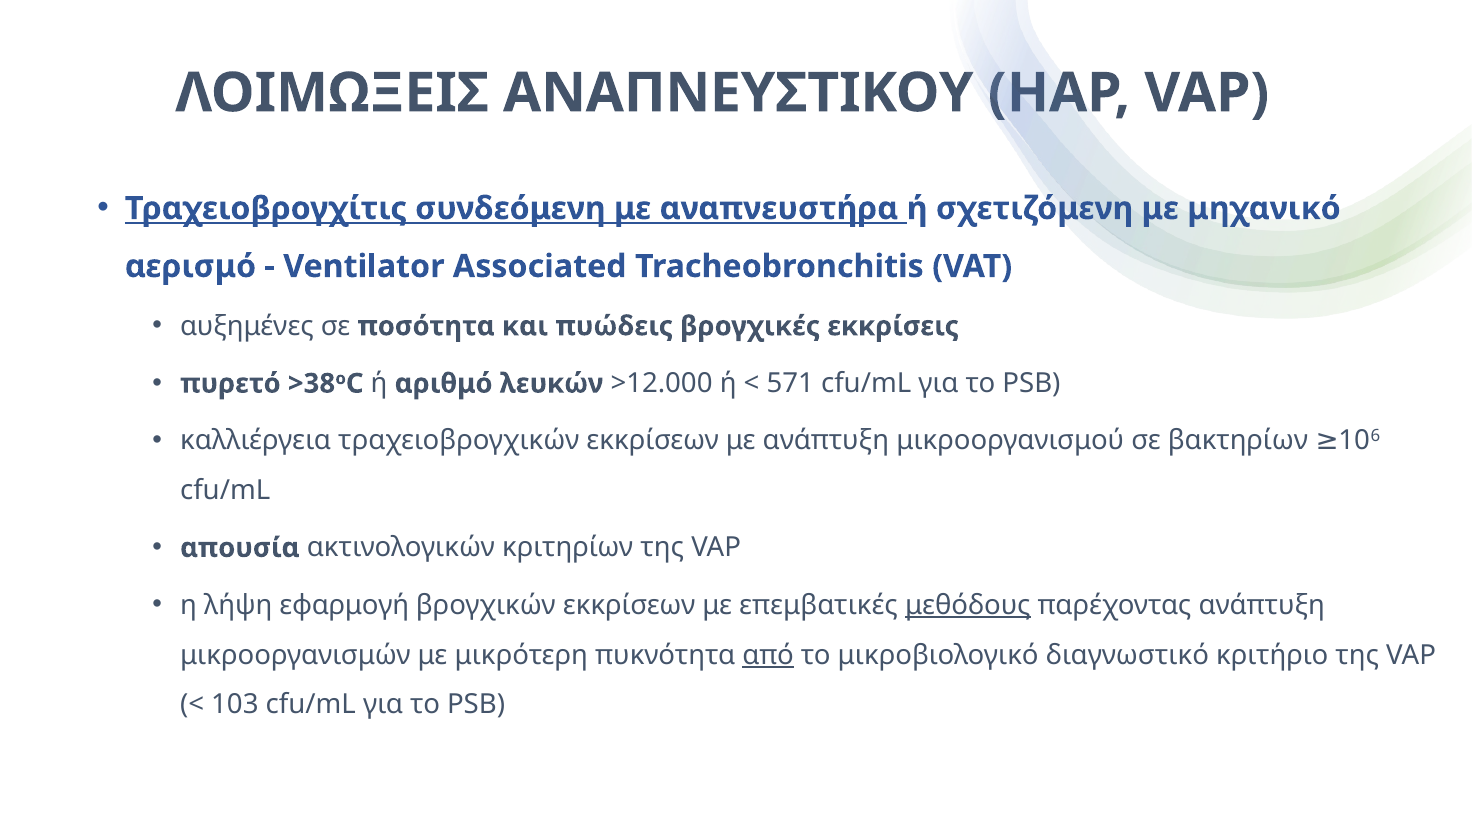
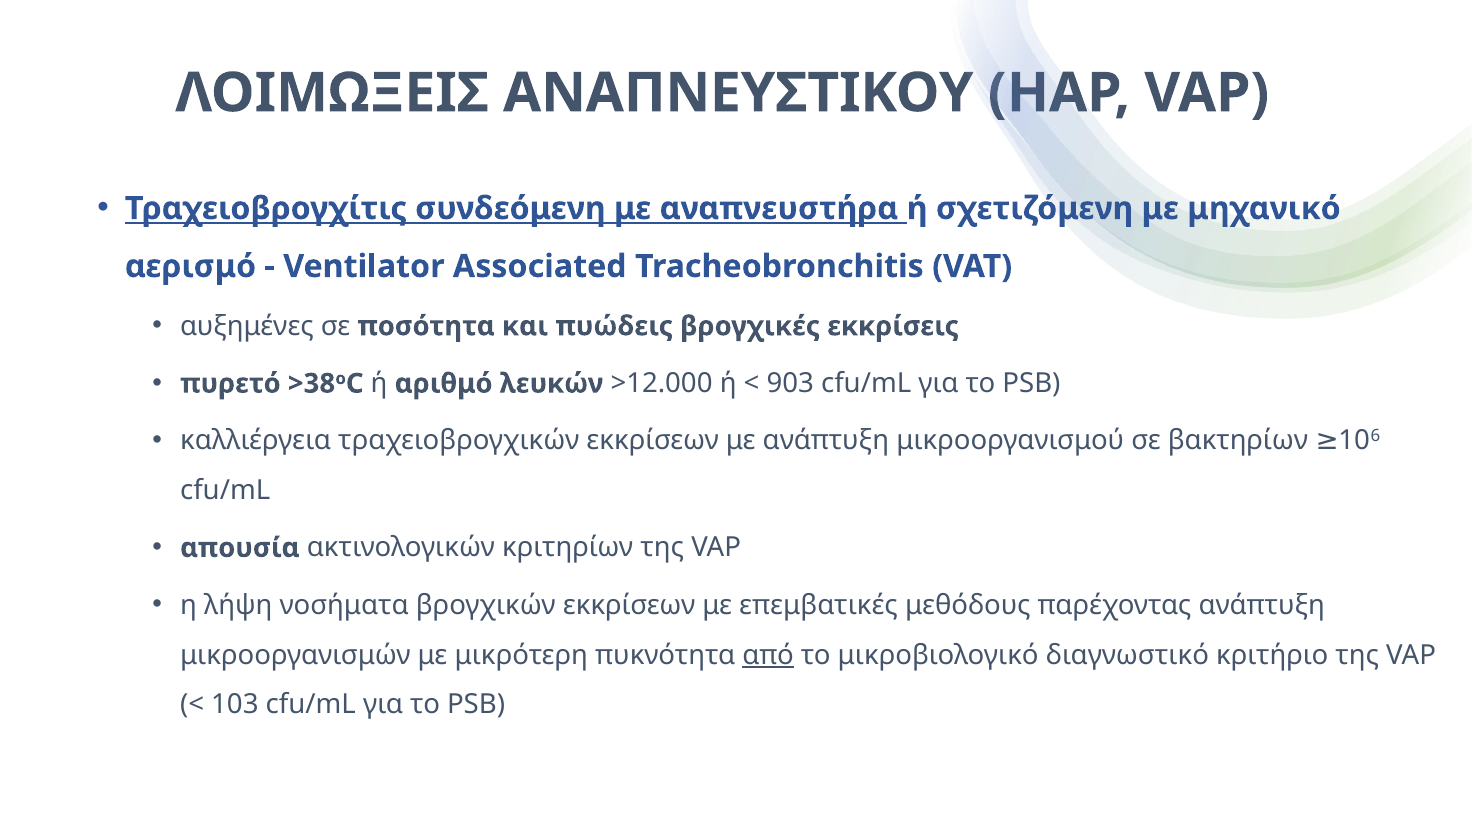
571: 571 -> 903
εφαρμογή: εφαρμογή -> νοσήματα
μεθόδους underline: present -> none
